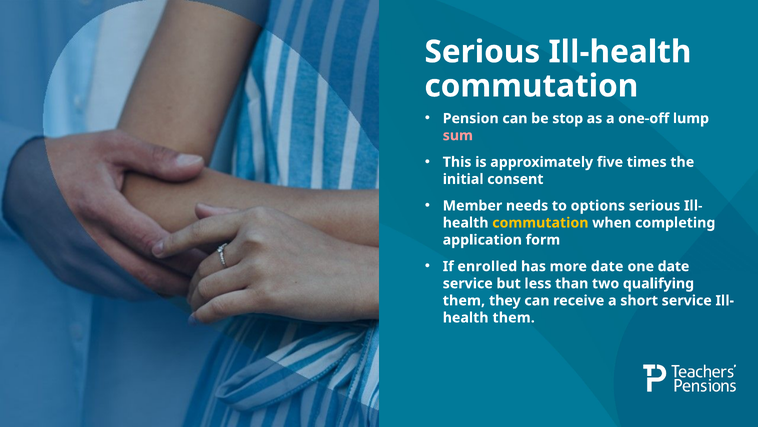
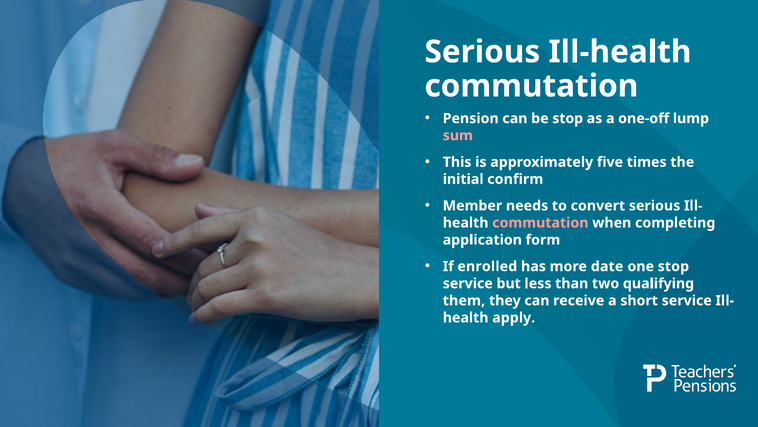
consent: consent -> confirm
options: options -> convert
commutation at (540, 223) colour: yellow -> pink
one date: date -> stop
them at (514, 317): them -> apply
